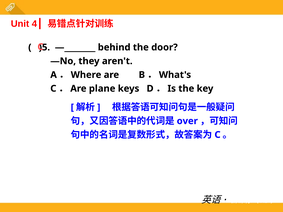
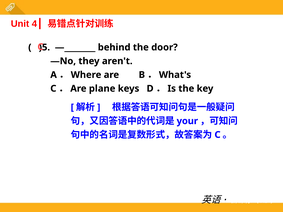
over: over -> your
